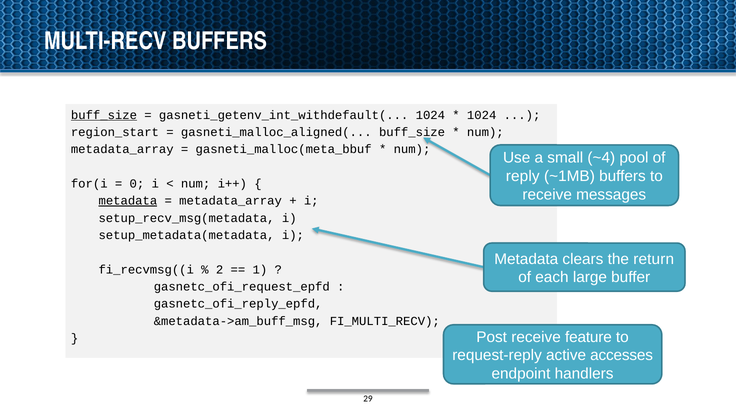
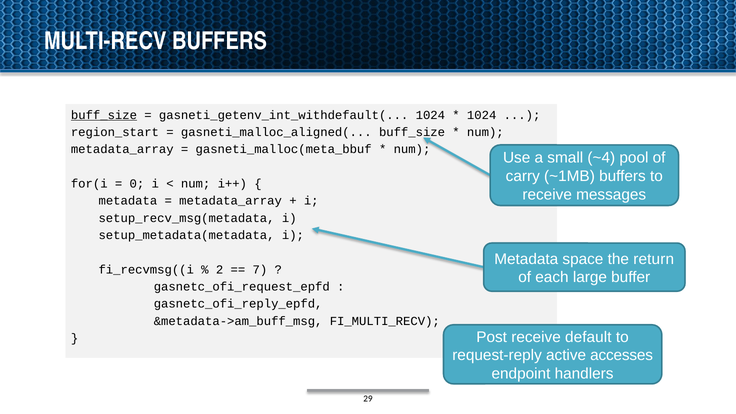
reply: reply -> carry
metadata at (128, 201) underline: present -> none
clears: clears -> space
1: 1 -> 7
feature: feature -> default
